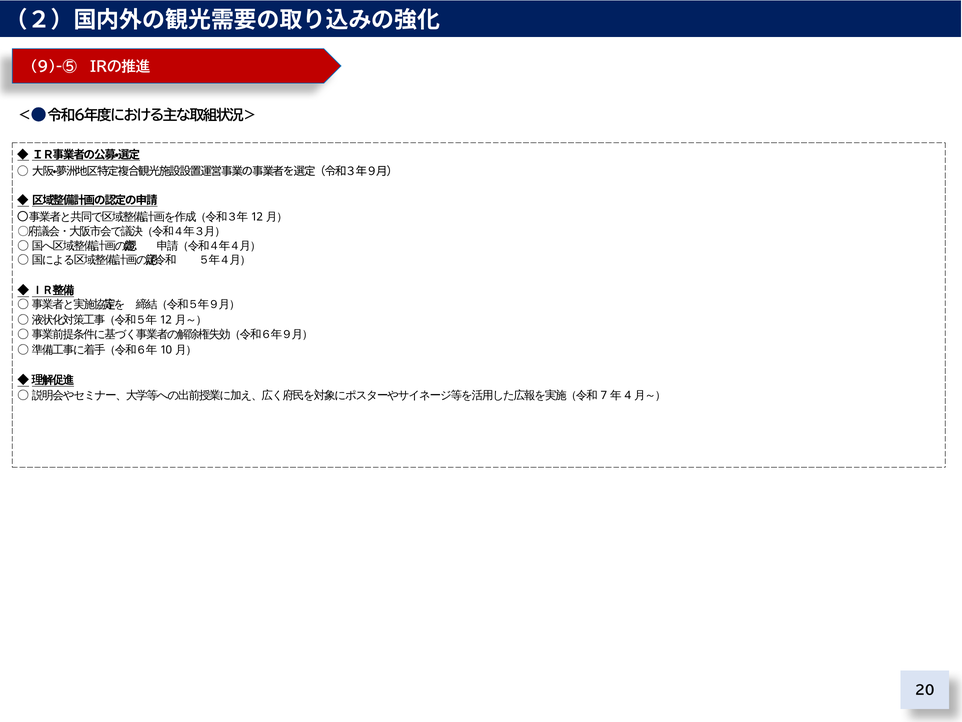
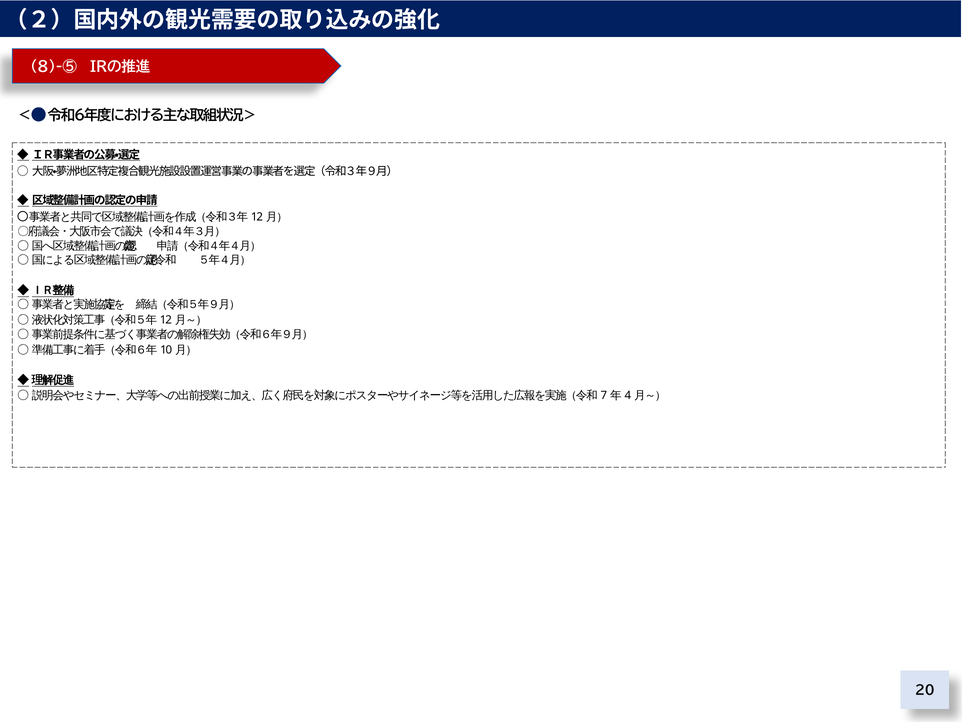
9)-⑤: 9)-⑤ -> 8)-⑤
